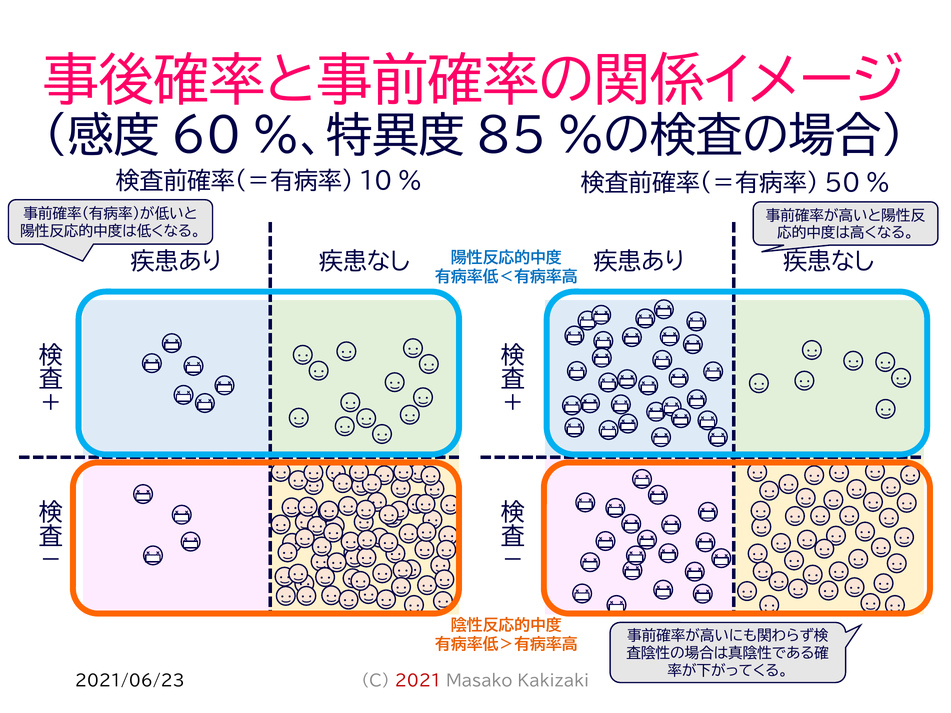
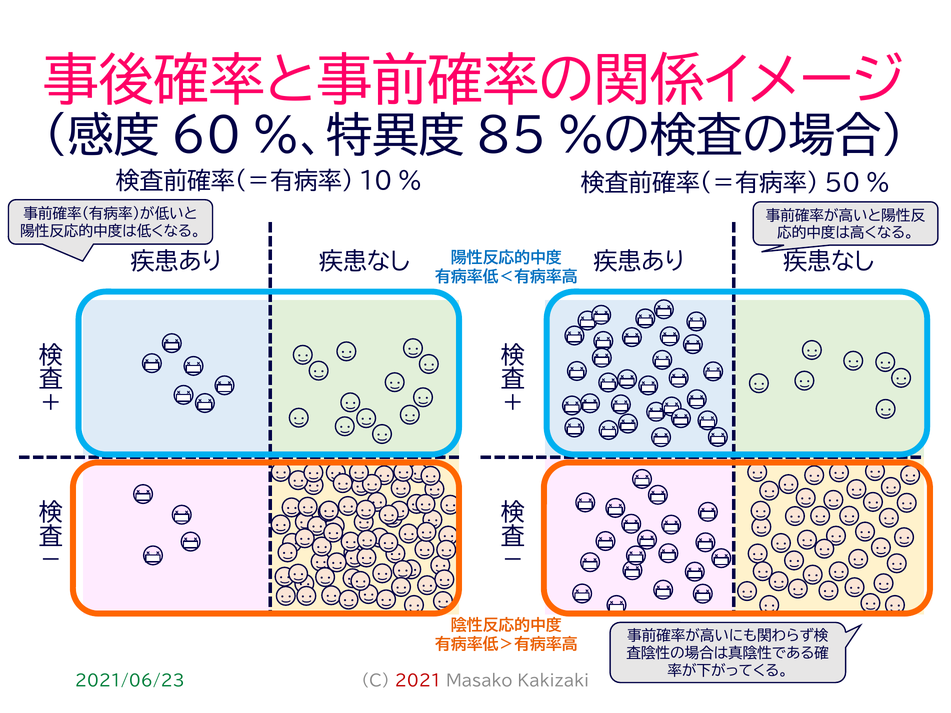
2021/06/23 colour: black -> green
